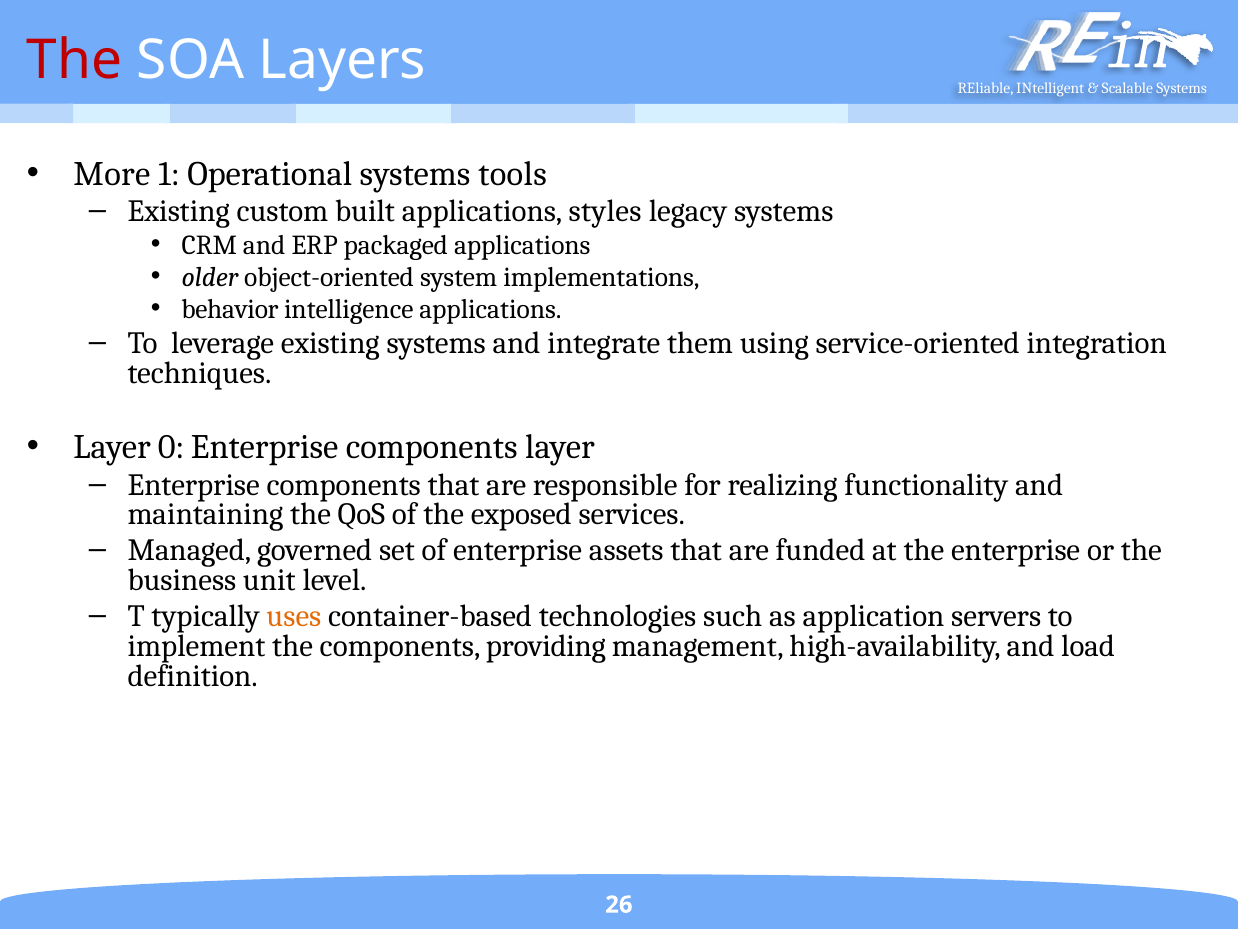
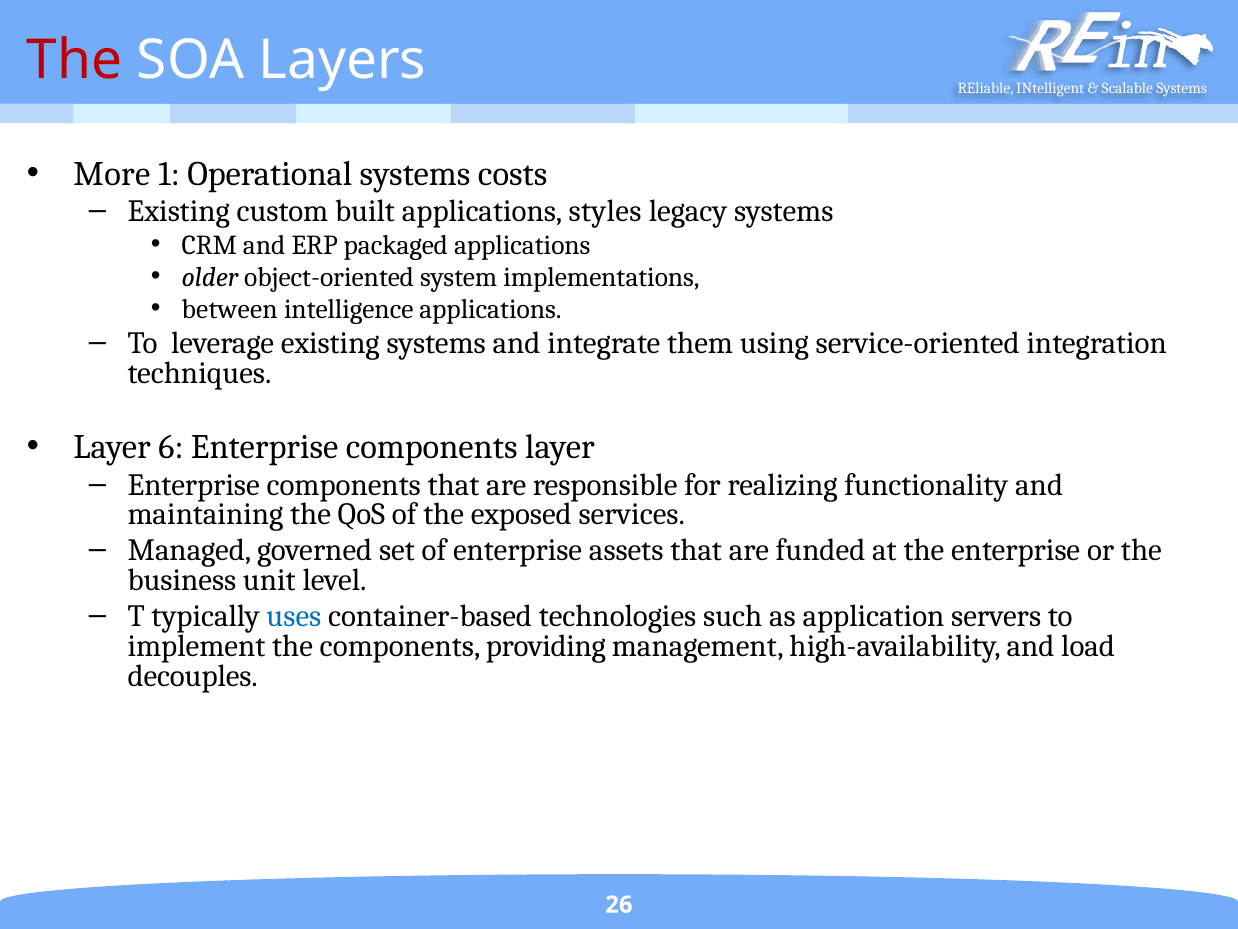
tools: tools -> costs
behavior: behavior -> between
0: 0 -> 6
uses colour: orange -> blue
definition: definition -> decouples
